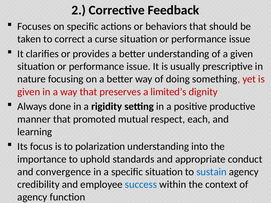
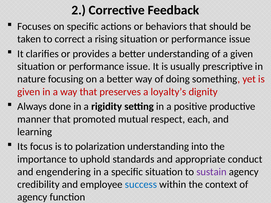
curse: curse -> rising
limited’s: limited’s -> loyalty’s
convergence: convergence -> engendering
sustain colour: blue -> purple
